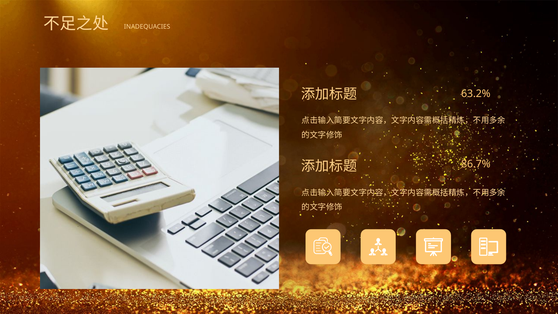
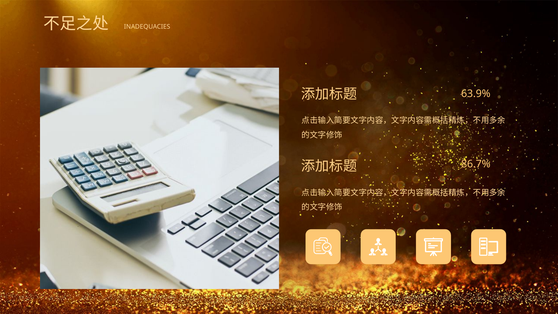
63.2%: 63.2% -> 63.9%
